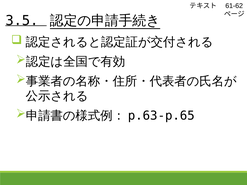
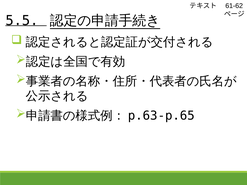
3.5: 3.5 -> 5.5
